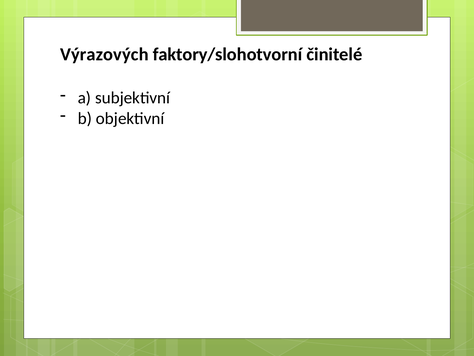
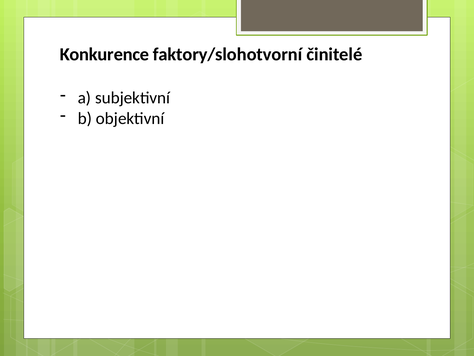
Výrazových: Výrazových -> Konkurence
